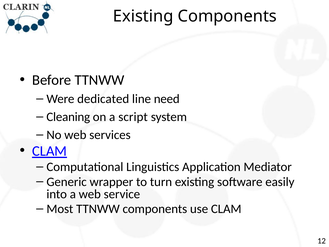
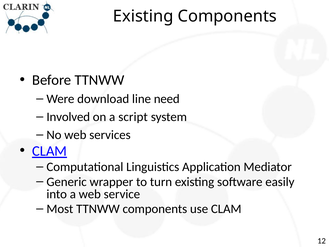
dedicated: dedicated -> download
Cleaning: Cleaning -> Involved
